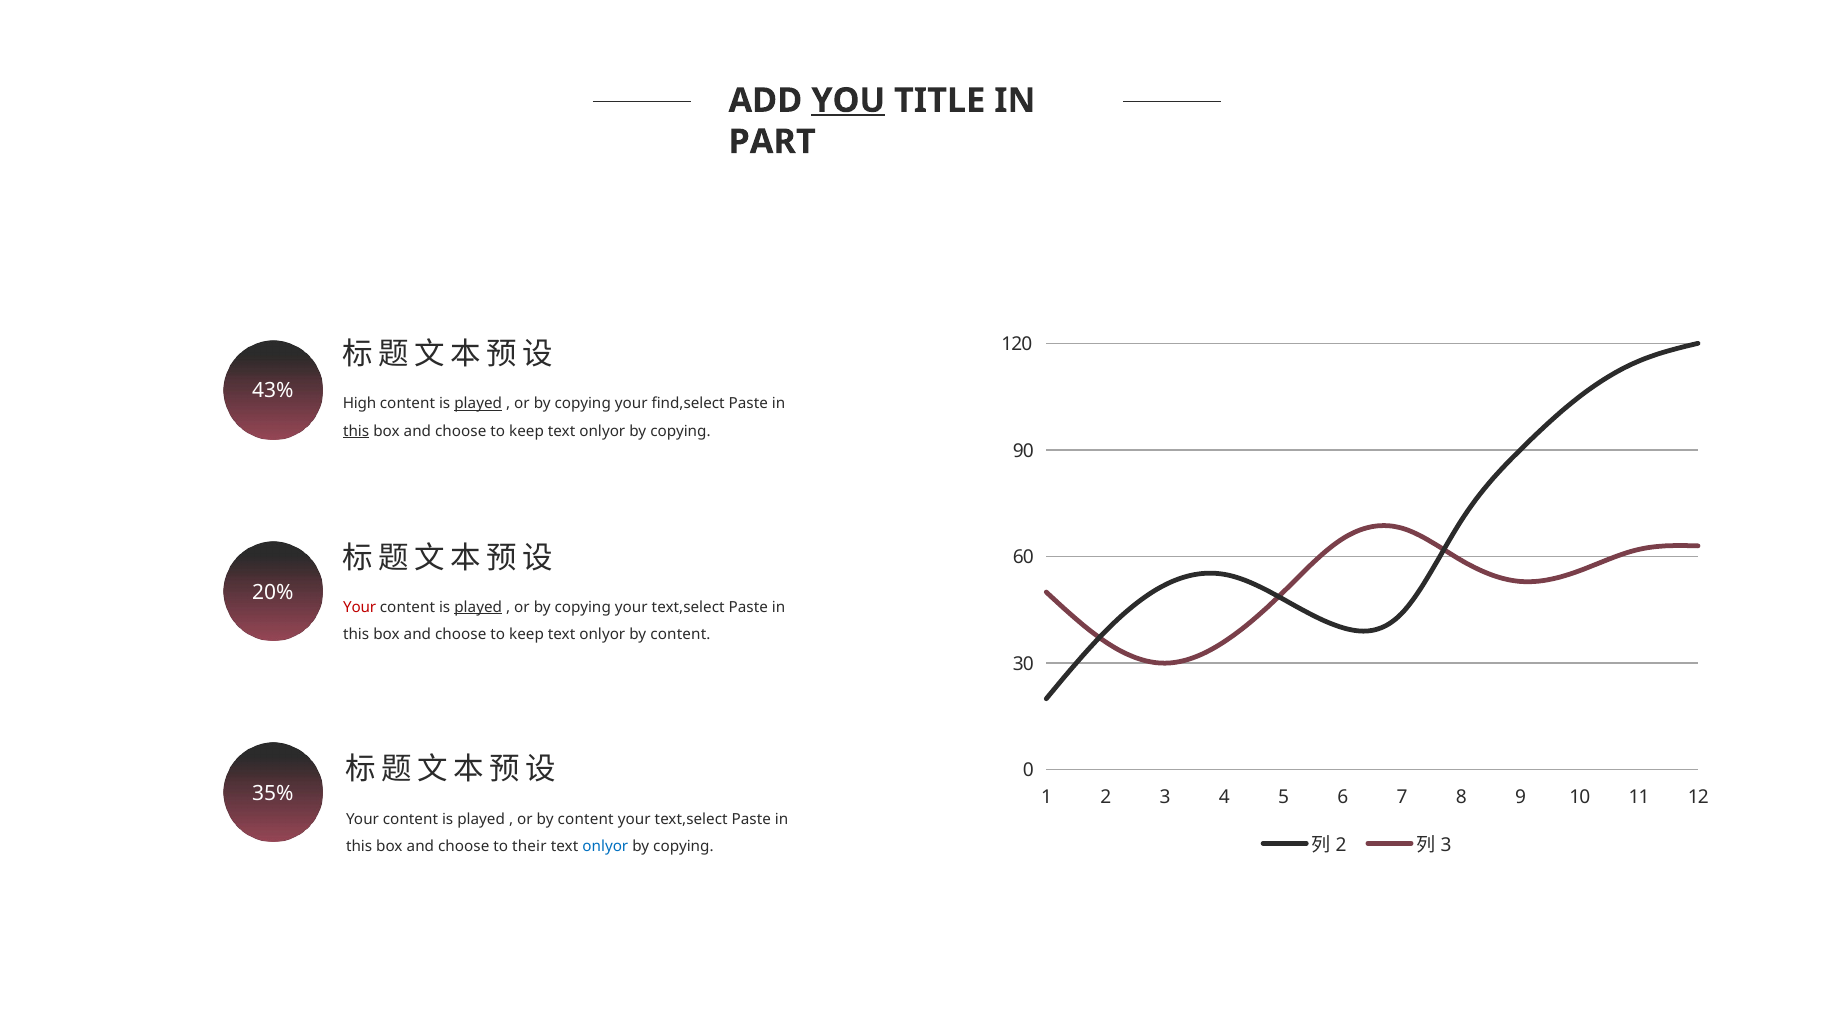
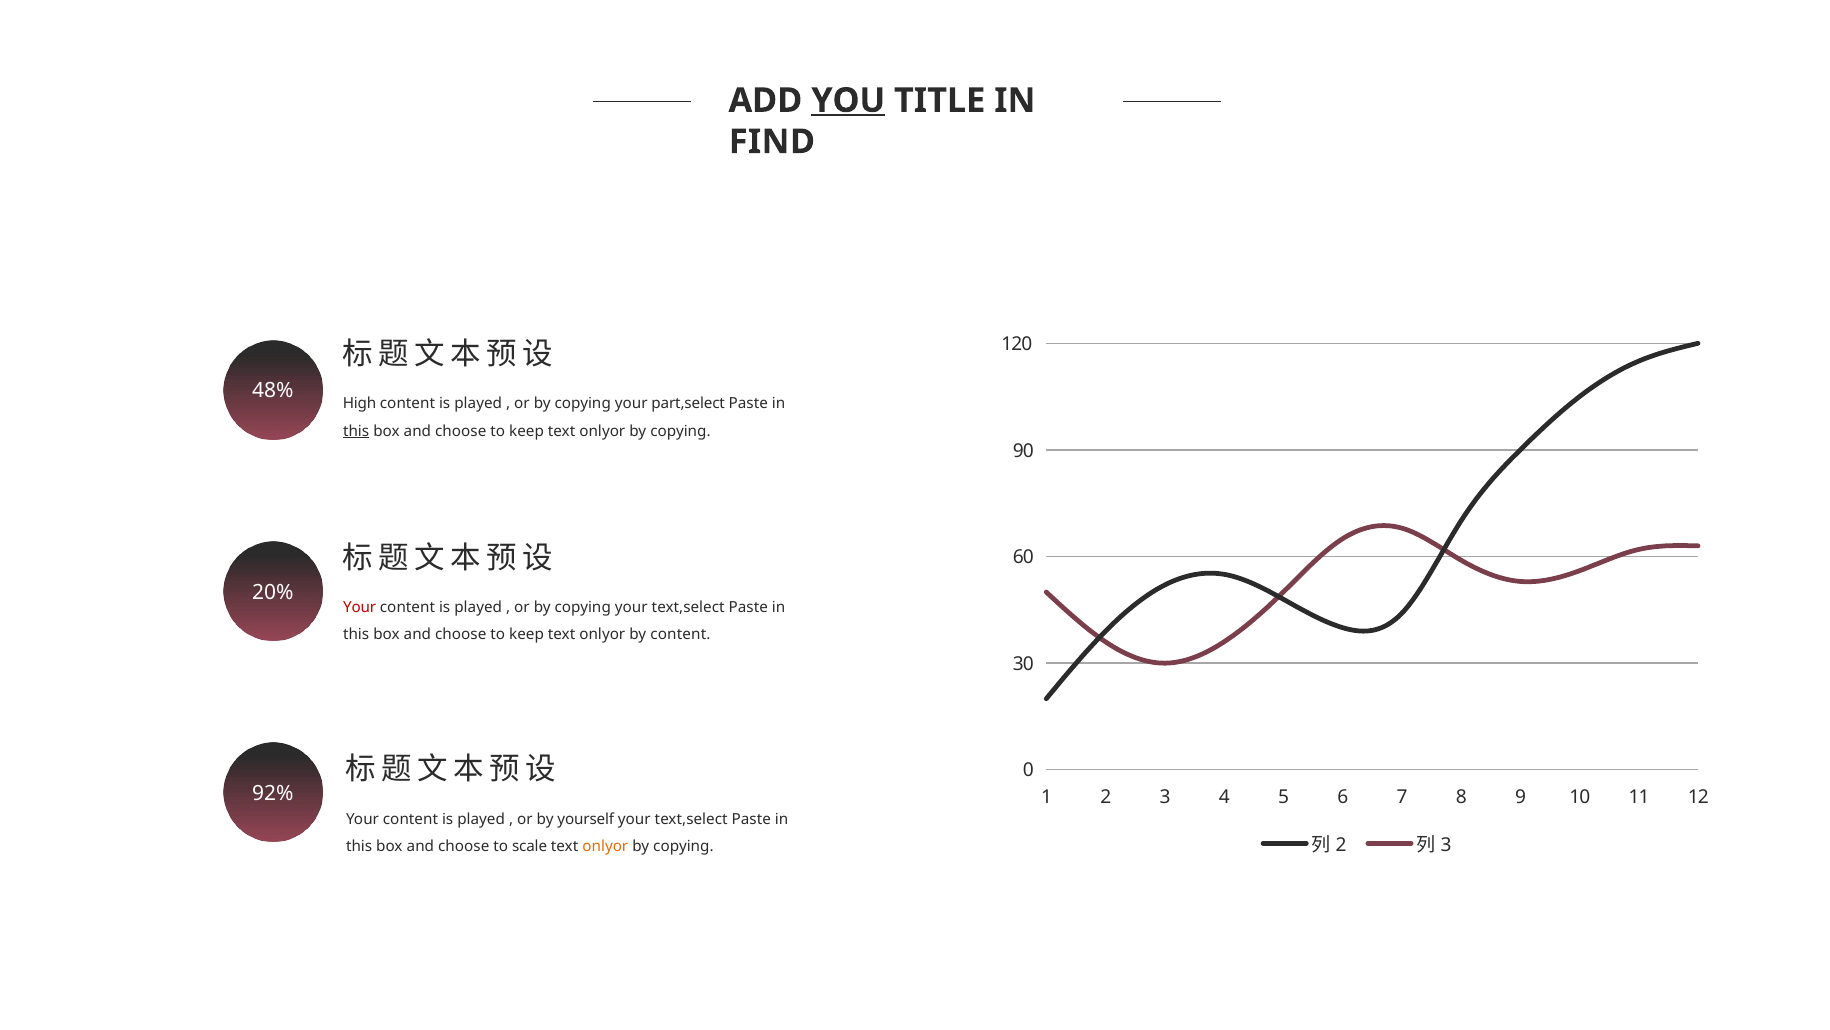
PART: PART -> FIND
43%: 43% -> 48%
played at (478, 403) underline: present -> none
find,select: find,select -> part,select
played at (478, 607) underline: present -> none
35%: 35% -> 92%
or by content: content -> yourself
their: their -> scale
onlyor at (605, 846) colour: blue -> orange
